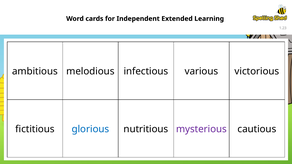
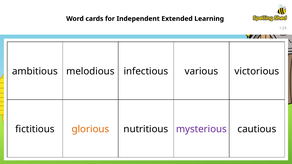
glorious colour: blue -> orange
